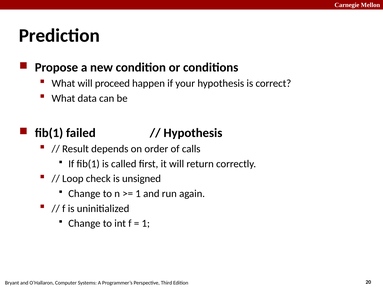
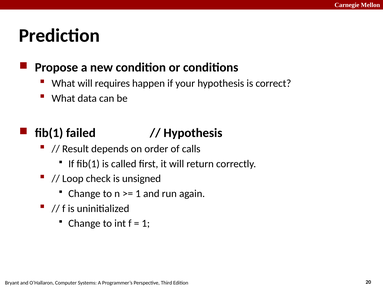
proceed: proceed -> requires
